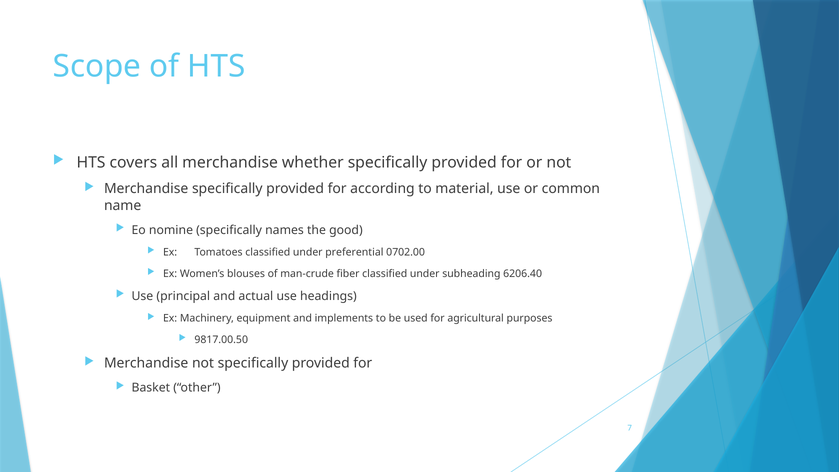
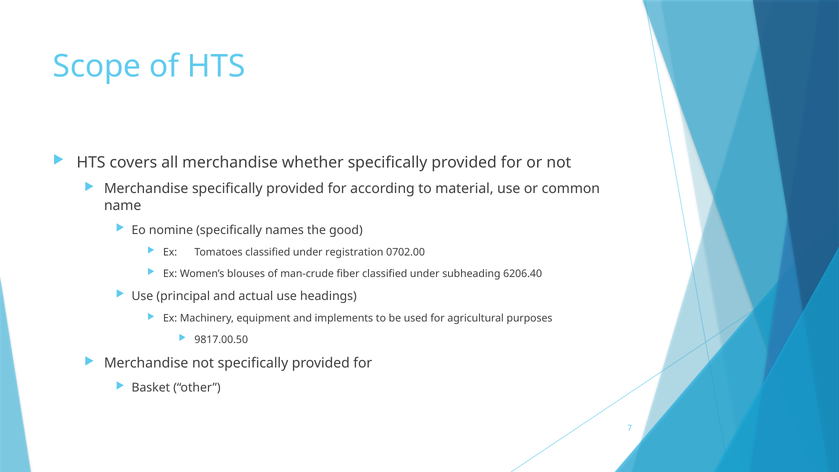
preferential: preferential -> registration
